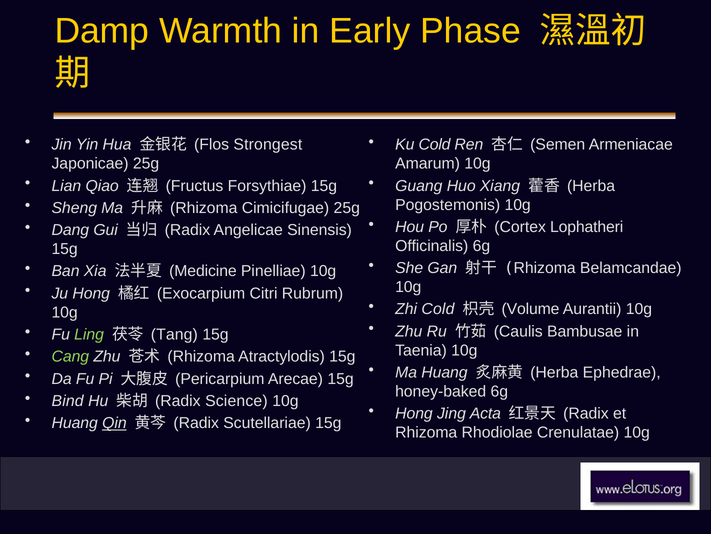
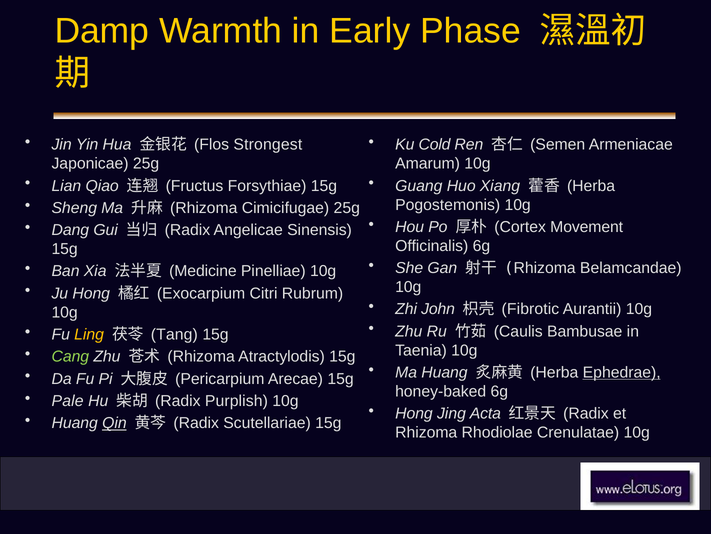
Lophatheri: Lophatheri -> Movement
Zhi Cold: Cold -> John
Volume: Volume -> Fibrotic
Ling colour: light green -> yellow
Ephedrae underline: none -> present
Bind: Bind -> Pale
Science: Science -> Purplish
